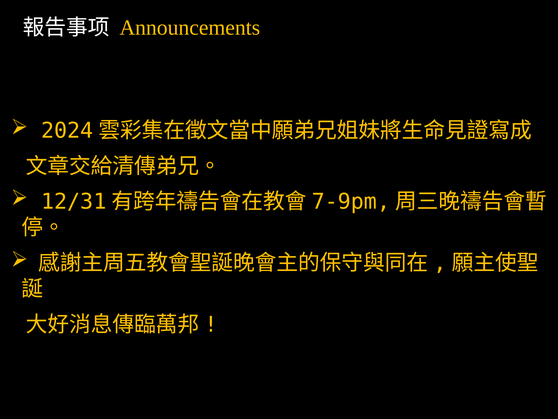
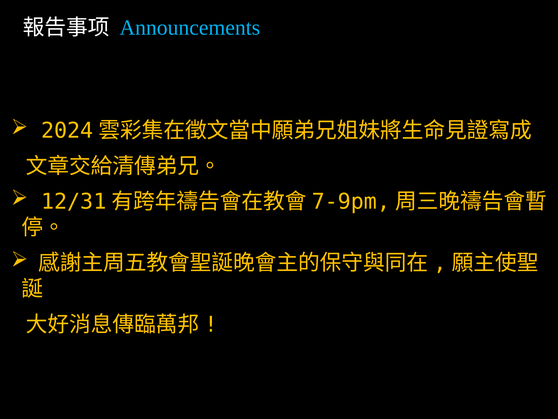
Announcements colour: yellow -> light blue
